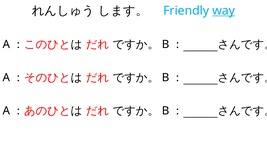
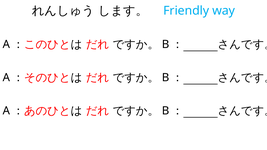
way underline: present -> none
